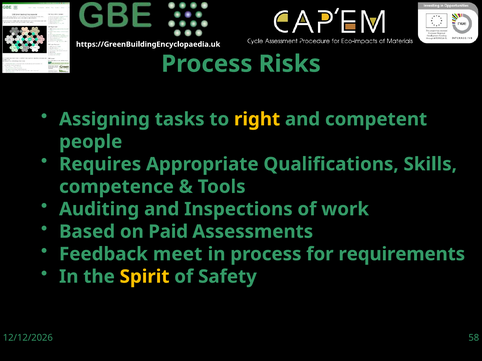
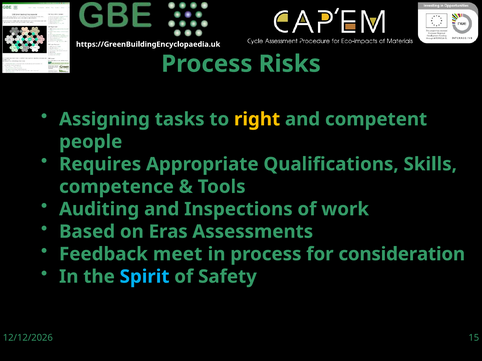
Paid: Paid -> Eras
requirements: requirements -> consideration
Spirit colour: yellow -> light blue
58: 58 -> 15
